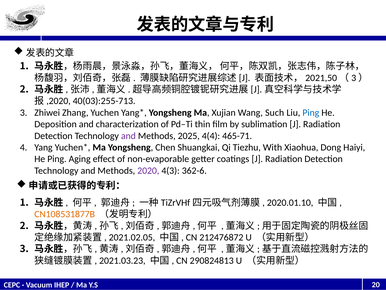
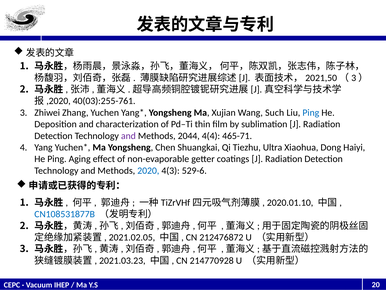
40(03):255-713: 40(03):255-713 -> 40(03):255-761
2025: 2025 -> 2044
With: With -> Ultra
2020 colour: purple -> blue
362-6: 362-6 -> 529-6
CN108531877B colour: orange -> blue
290824813: 290824813 -> 214770928
